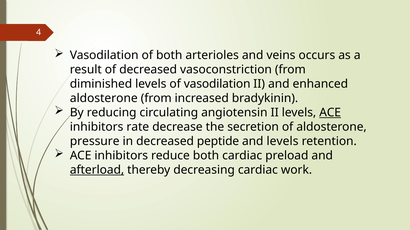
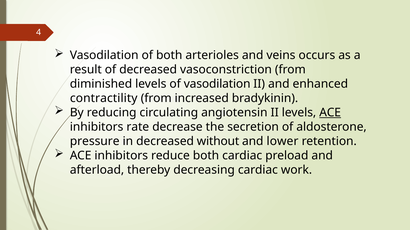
aldosterone at (104, 99): aldosterone -> contractility
peptide: peptide -> without
and levels: levels -> lower
afterload underline: present -> none
